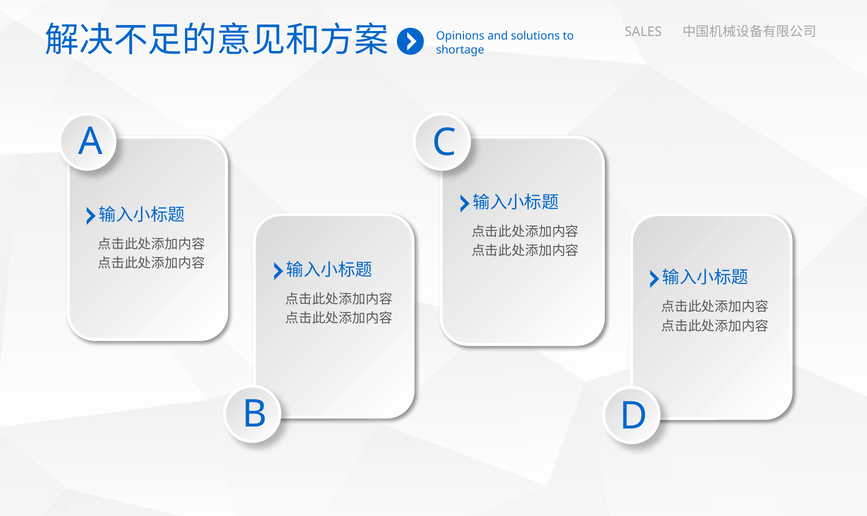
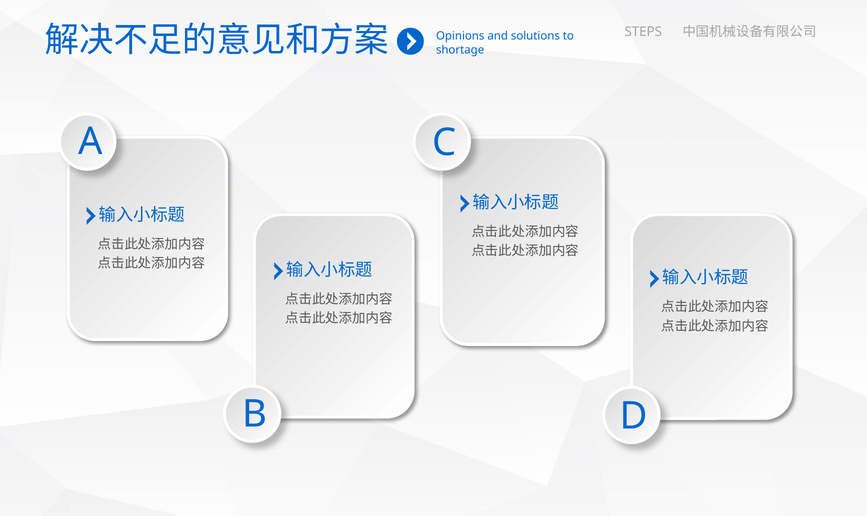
SALES: SALES -> STEPS
